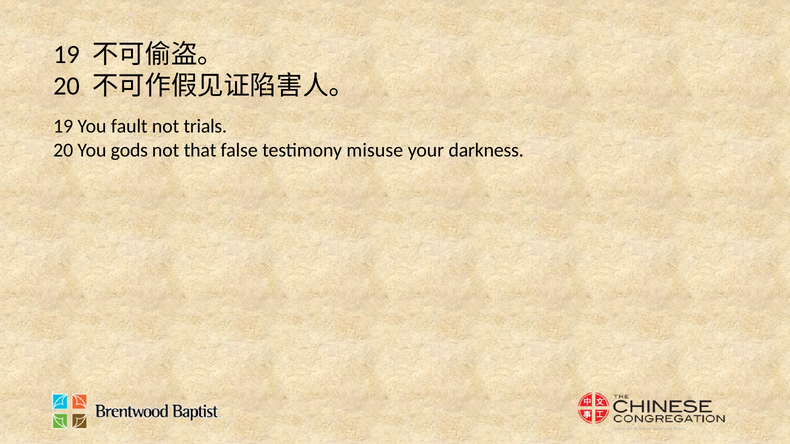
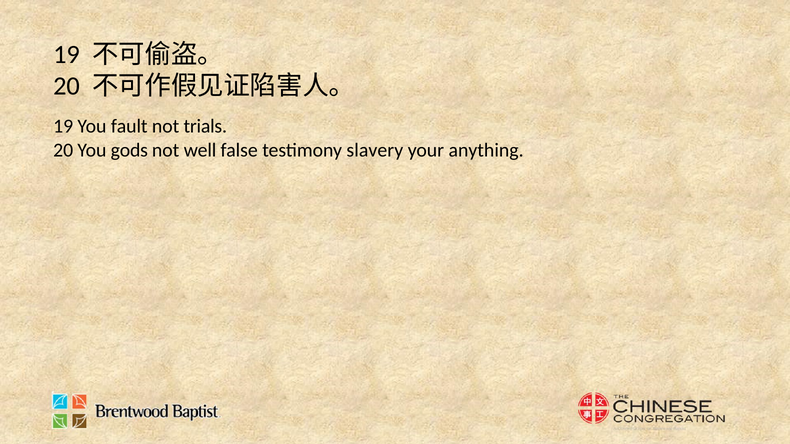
that: that -> well
misuse: misuse -> slavery
darkness: darkness -> anything
